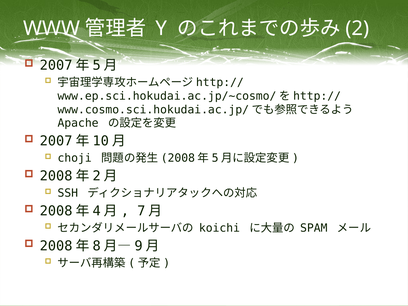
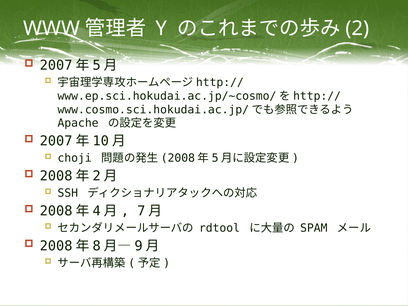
koichi: koichi -> rdtool
